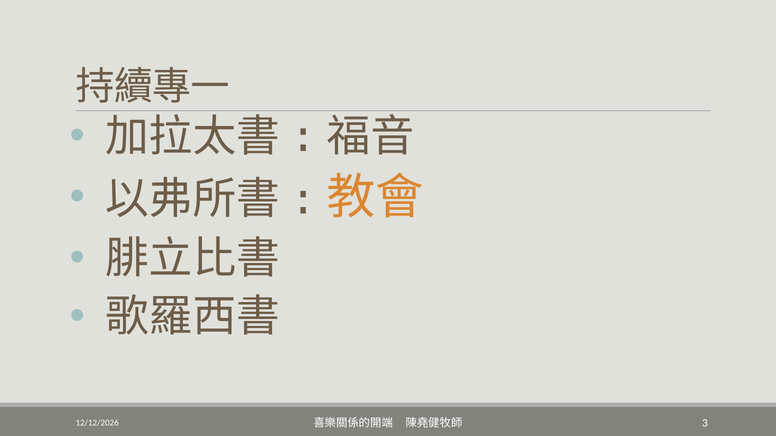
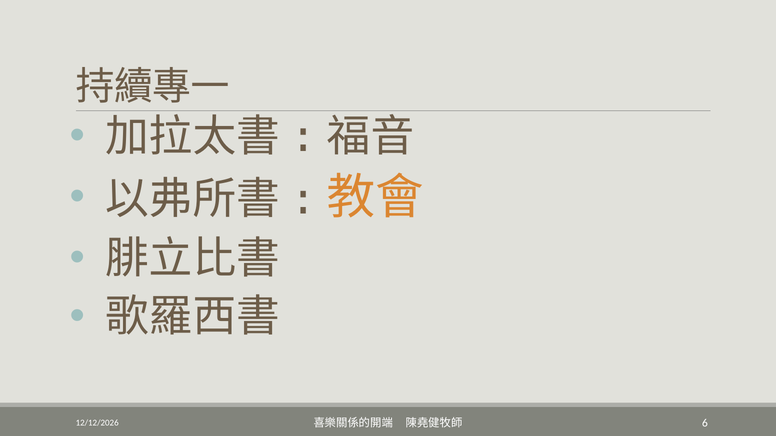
3: 3 -> 6
